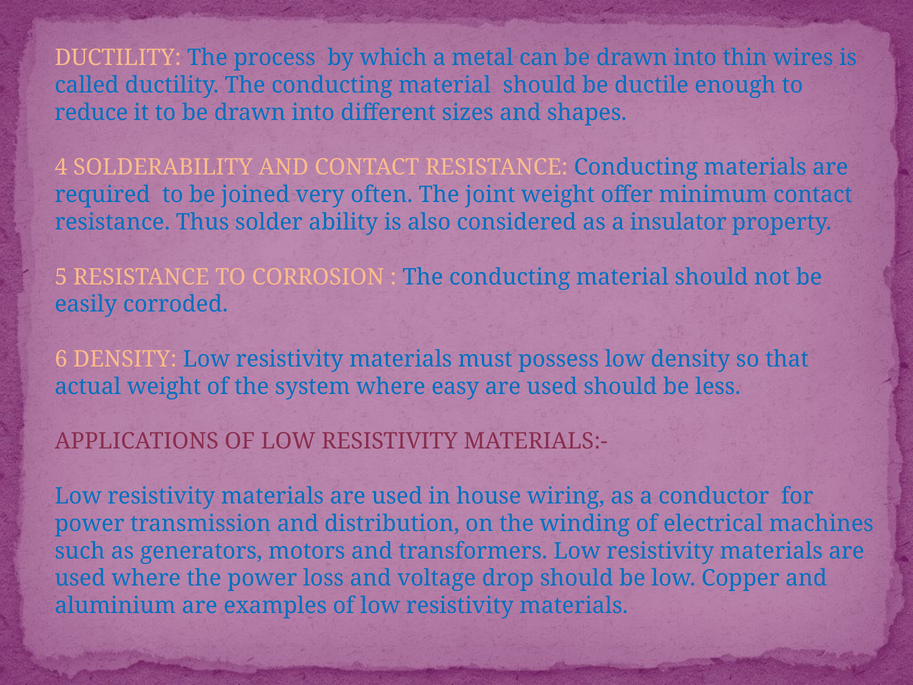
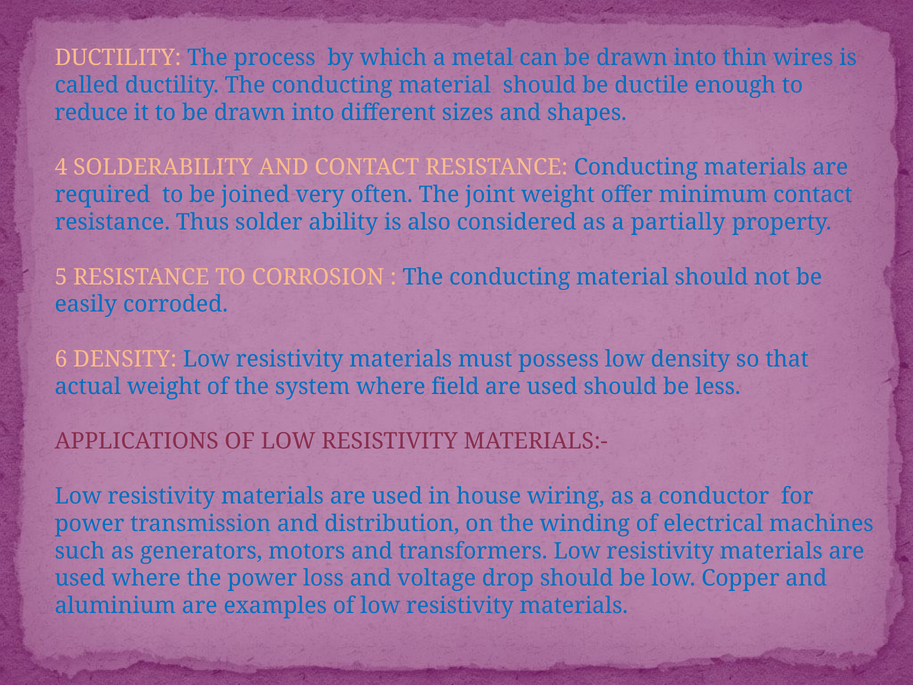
insulator: insulator -> partially
easy: easy -> field
